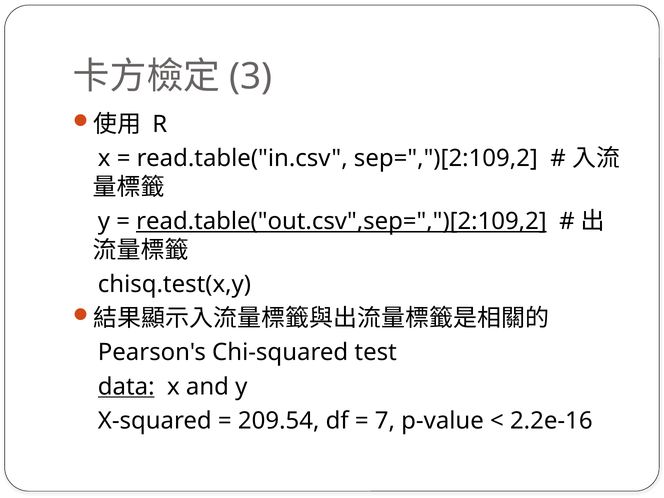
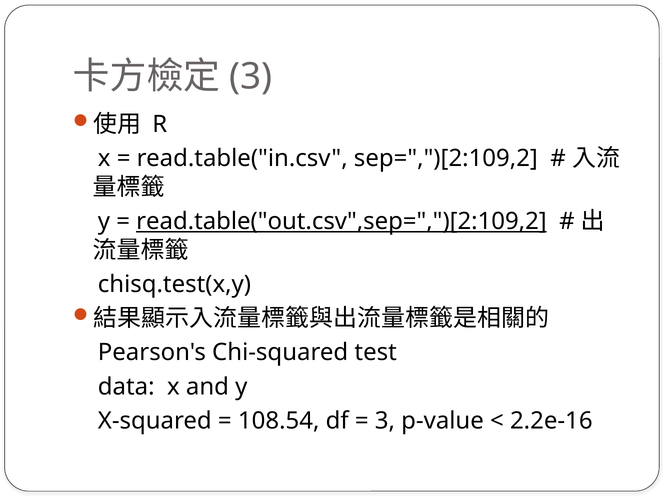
data underline: present -> none
209.54: 209.54 -> 108.54
7 at (385, 421): 7 -> 3
